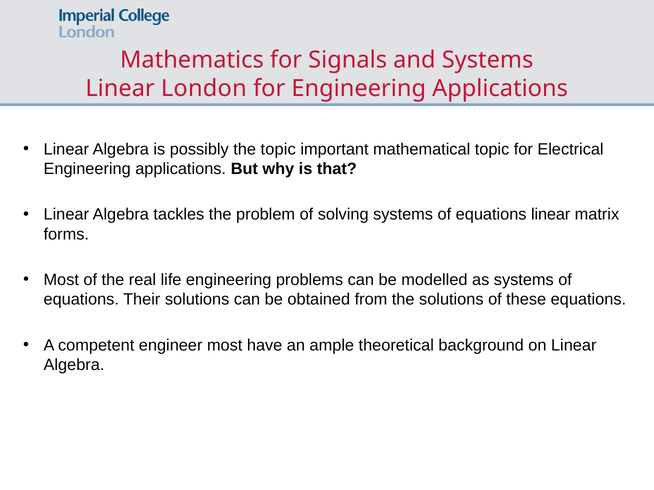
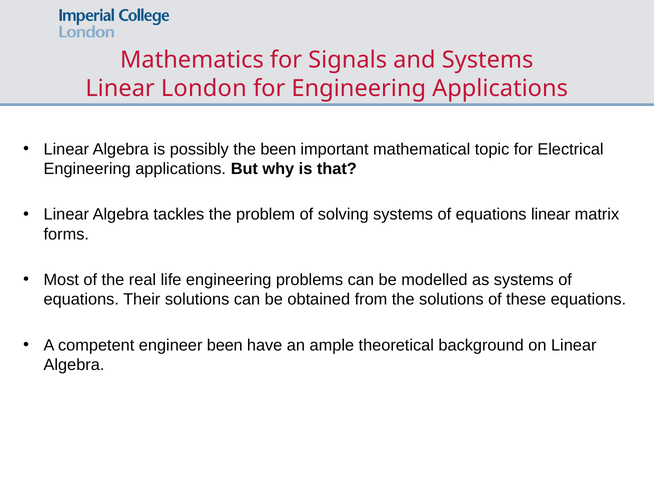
the topic: topic -> been
engineer most: most -> been
